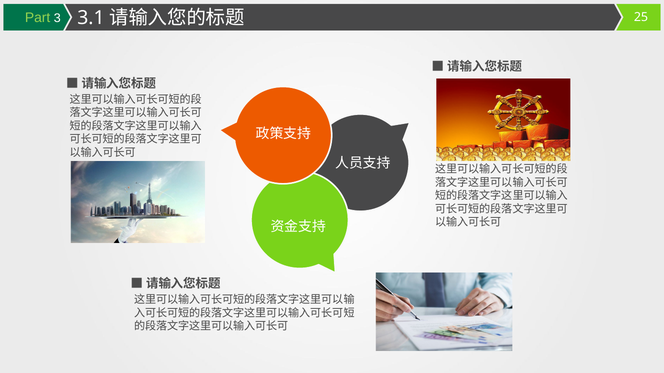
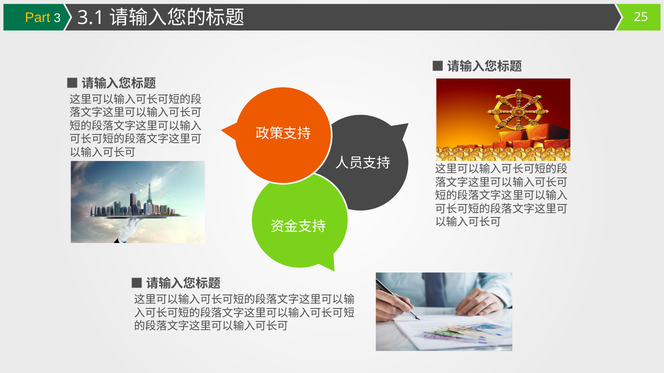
Part colour: light green -> yellow
